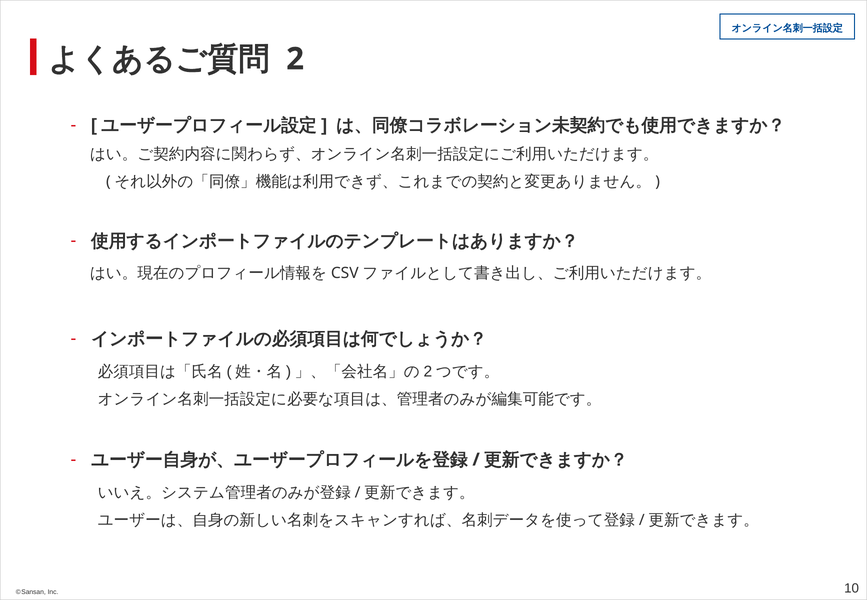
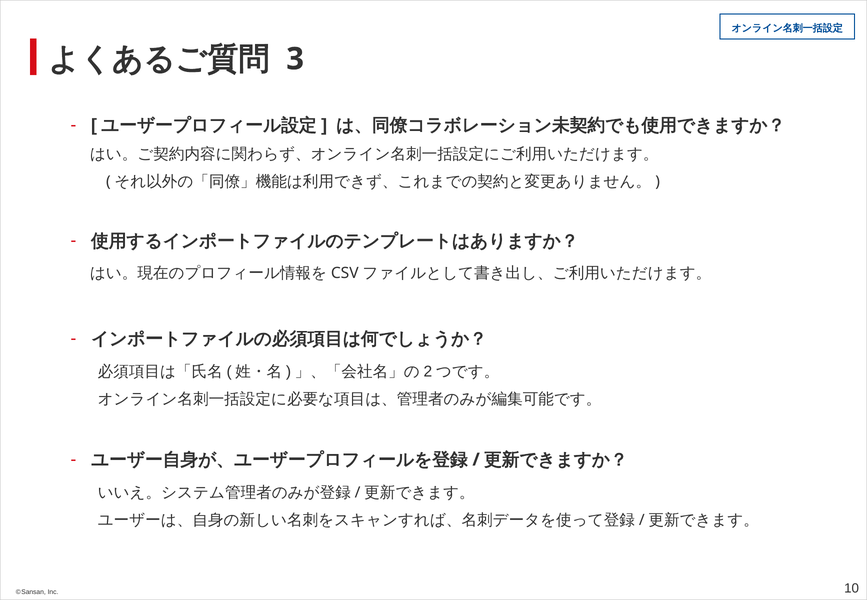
2: 2 -> 3
